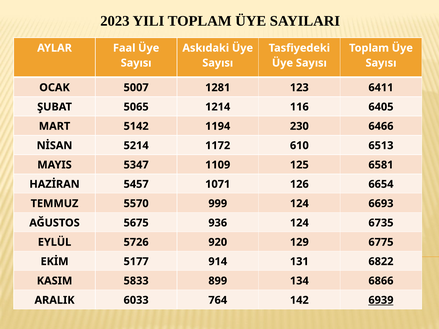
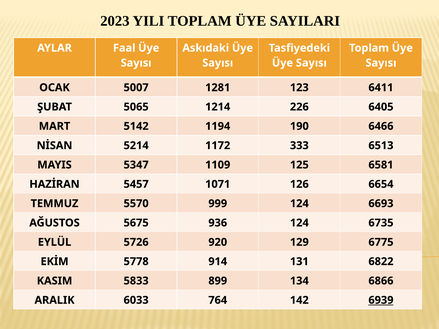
116: 116 -> 226
230: 230 -> 190
610: 610 -> 333
5177: 5177 -> 5778
